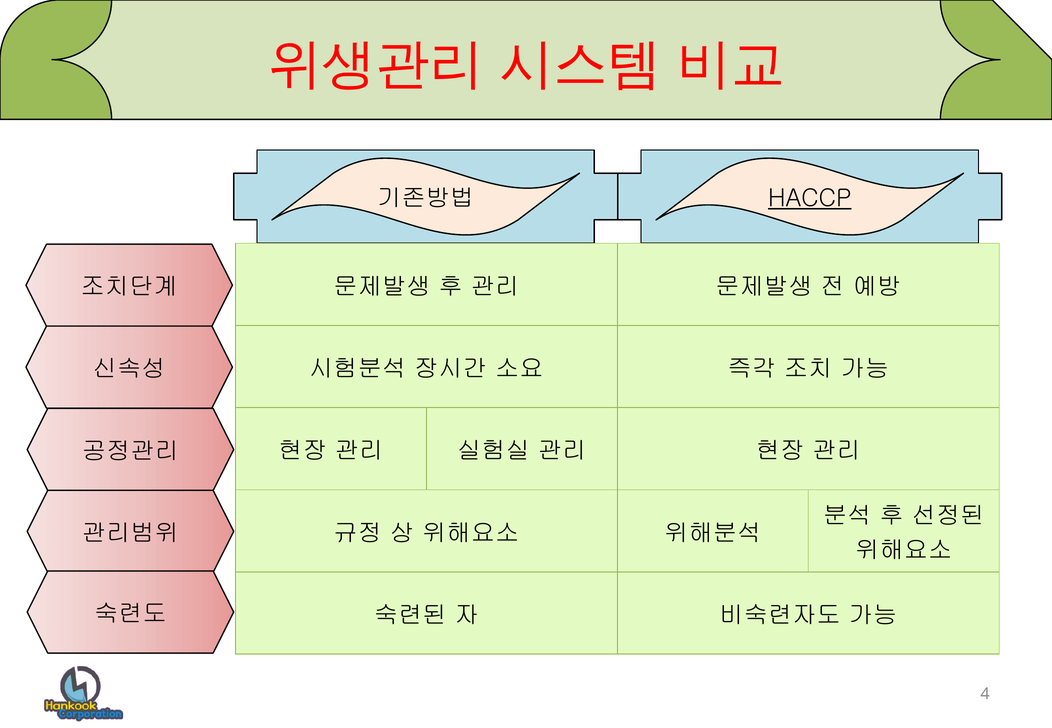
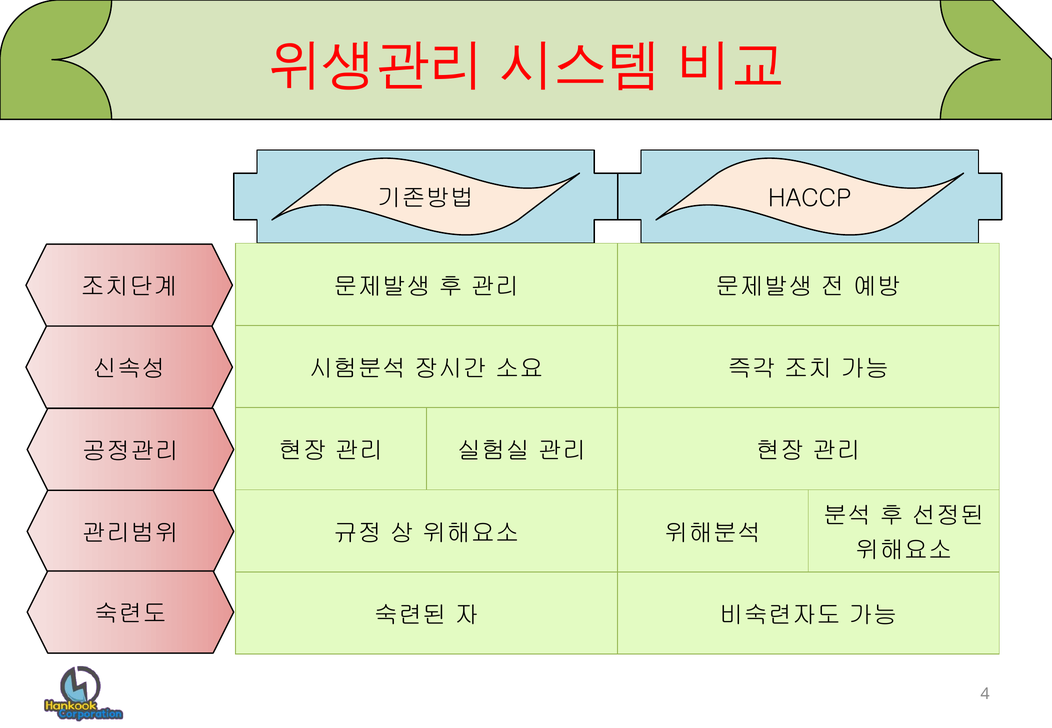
HACCP underline: present -> none
